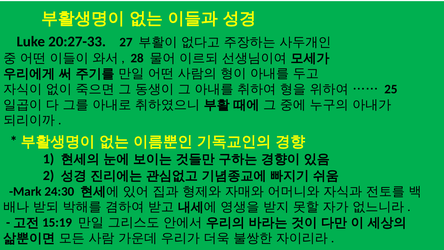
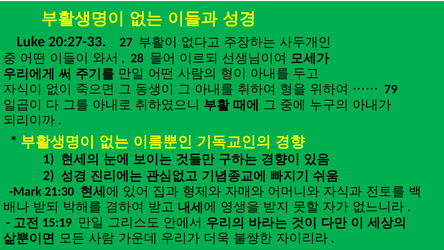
25: 25 -> 79
24:30: 24:30 -> 21:30
